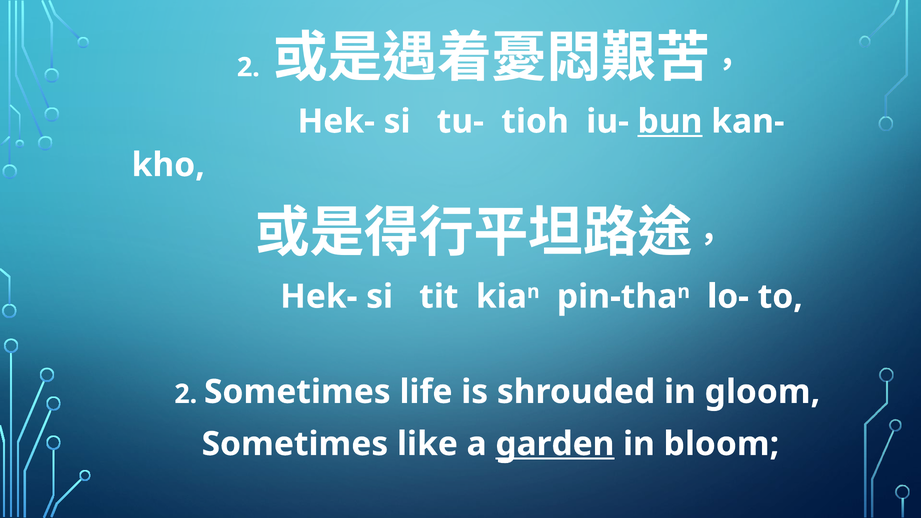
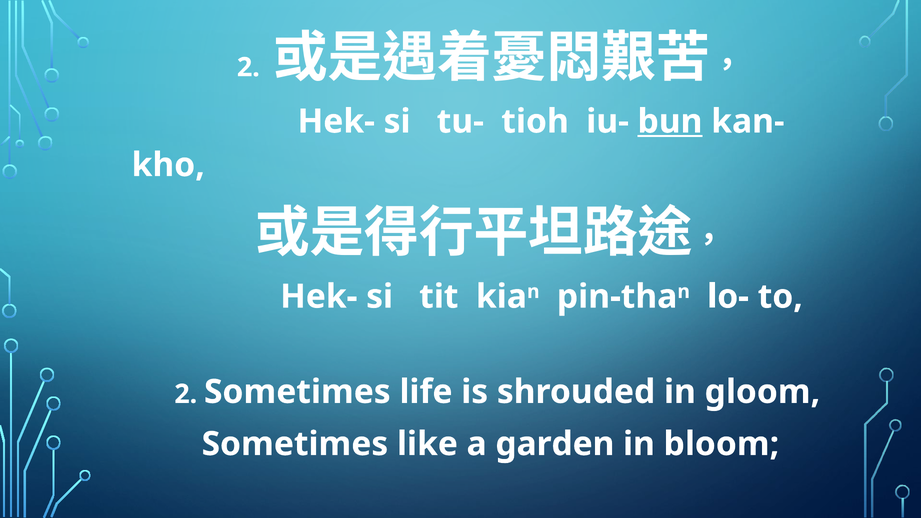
garden underline: present -> none
